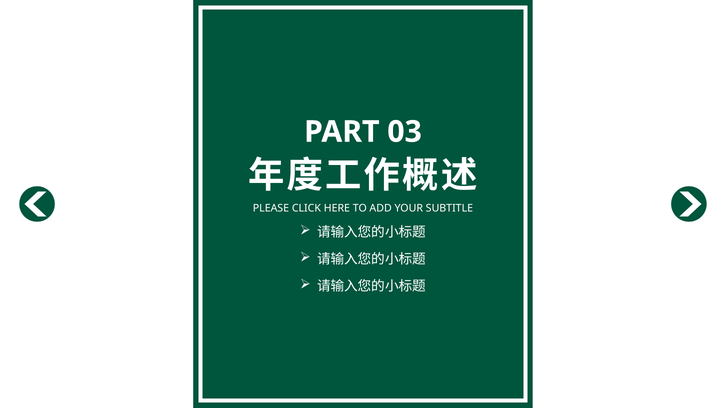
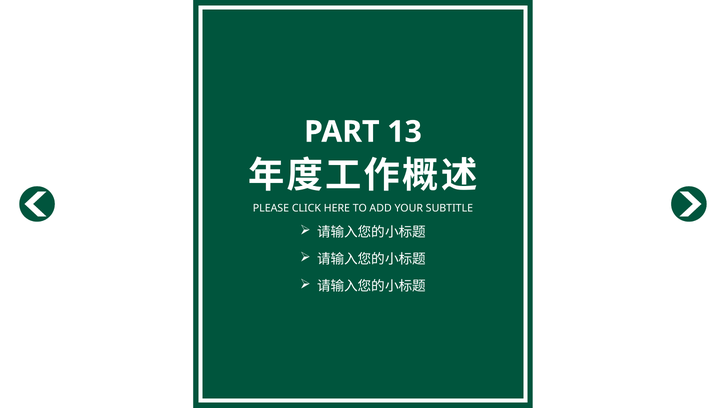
03: 03 -> 13
